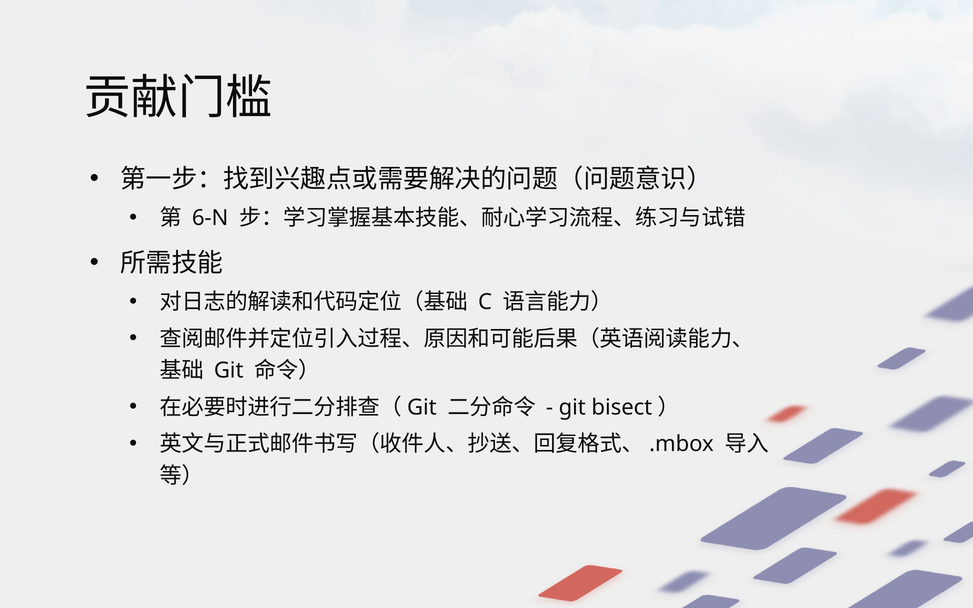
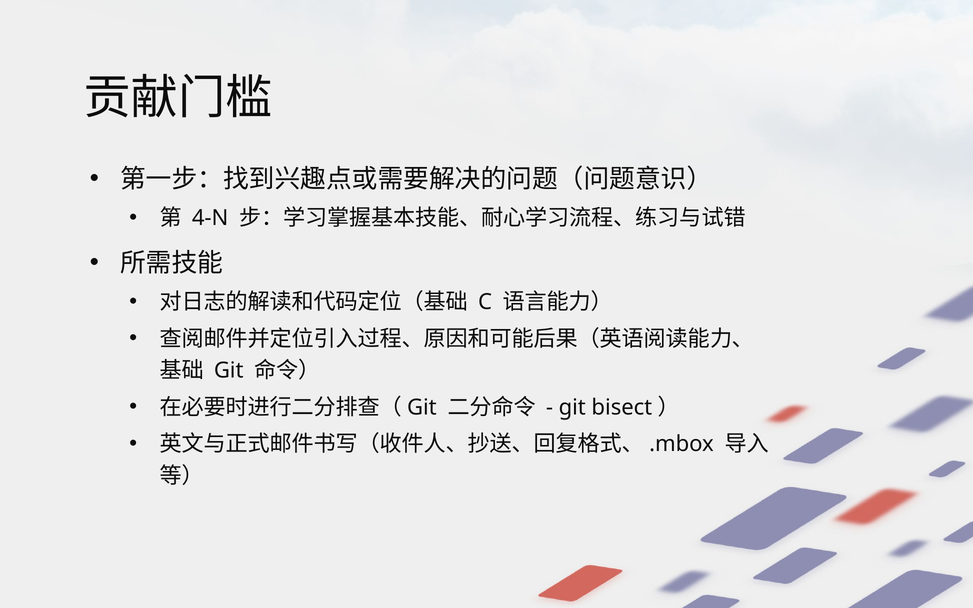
6-N: 6-N -> 4-N
